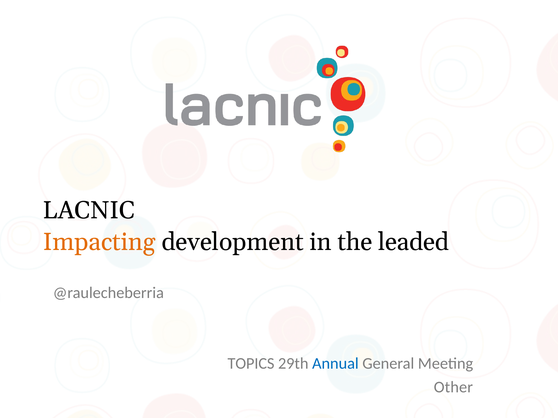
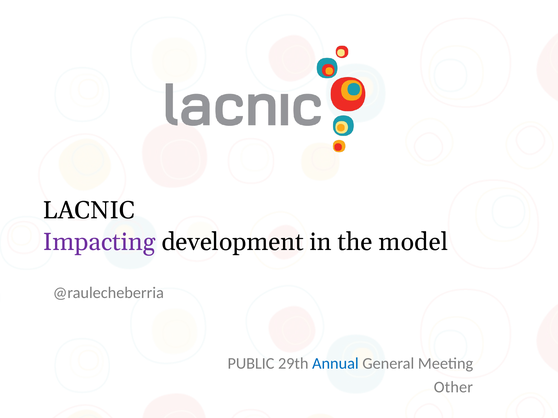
Impacting colour: orange -> purple
leaded: leaded -> model
TOPICS: TOPICS -> PUBLIC
